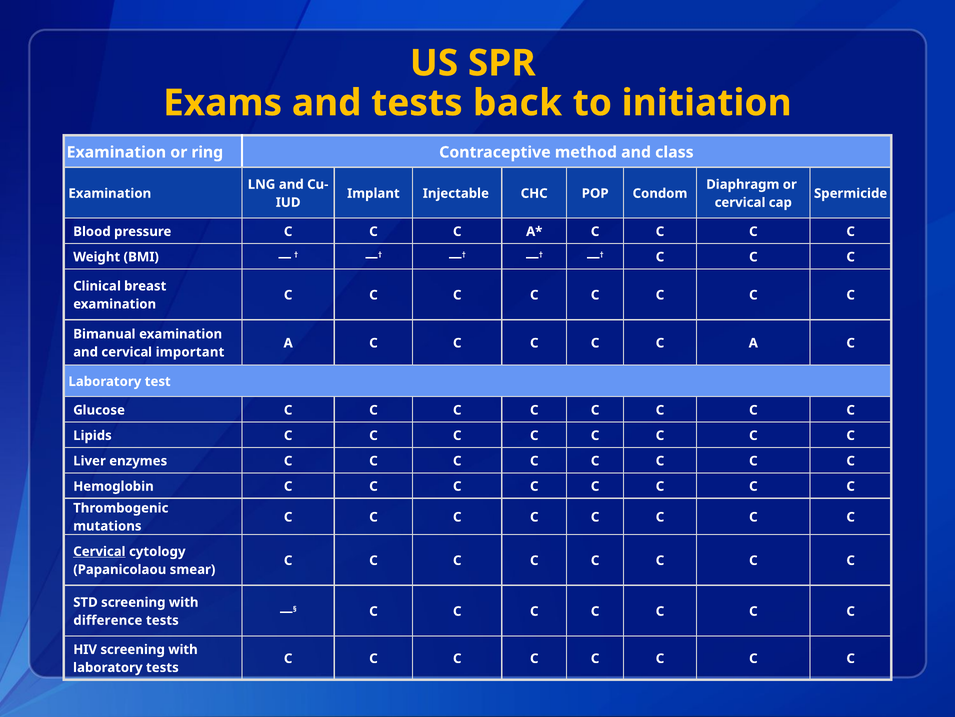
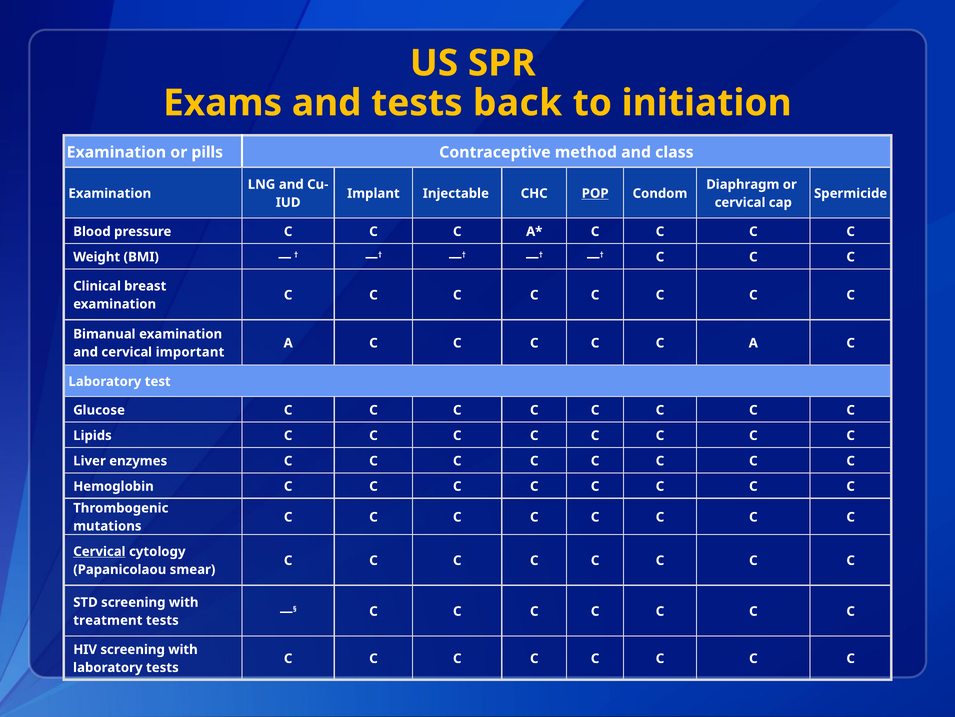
ring: ring -> pills
POP underline: none -> present
difference: difference -> treatment
